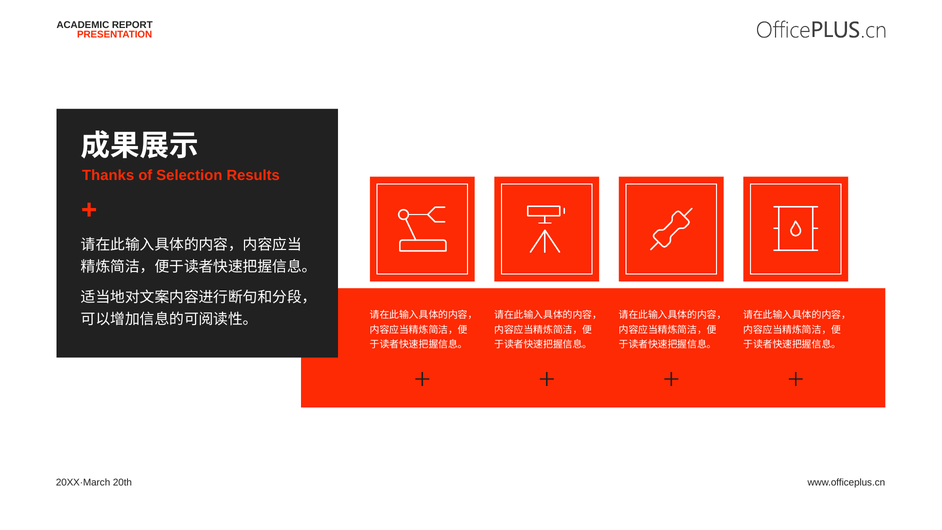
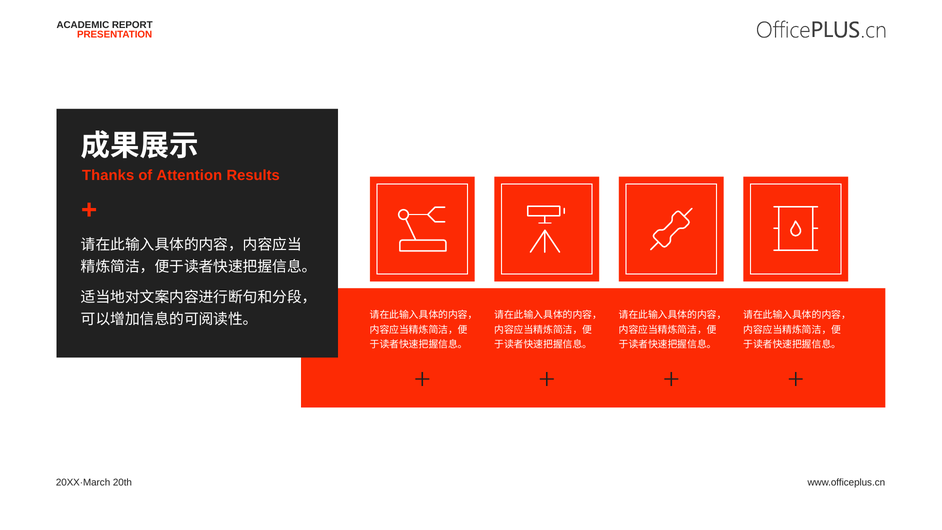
Selection: Selection -> Attention
